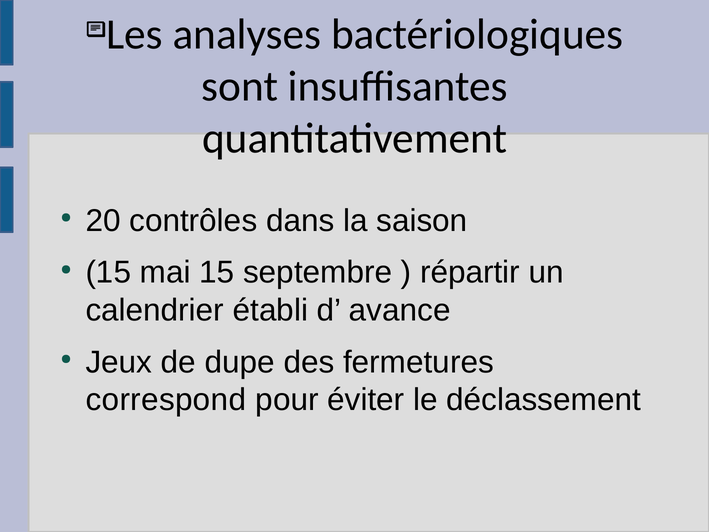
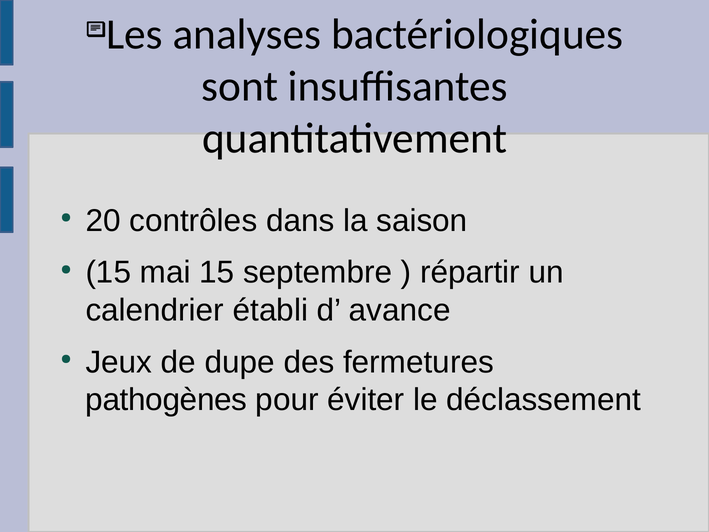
correspond: correspond -> pathogènes
